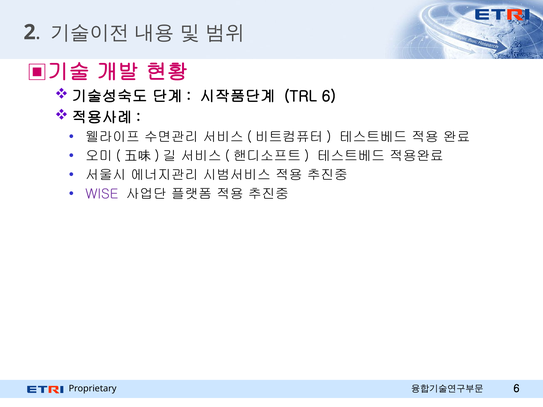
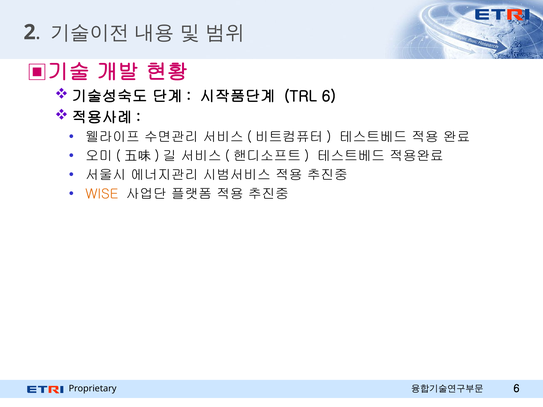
WISE colour: purple -> orange
